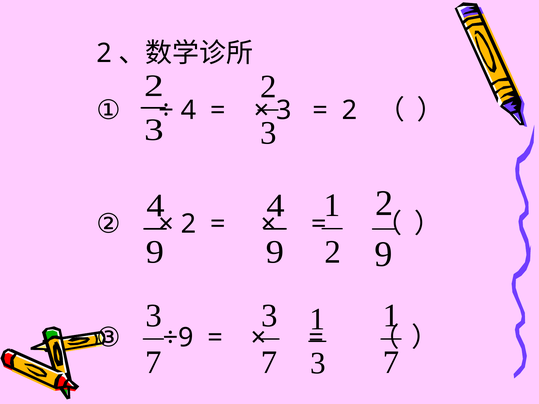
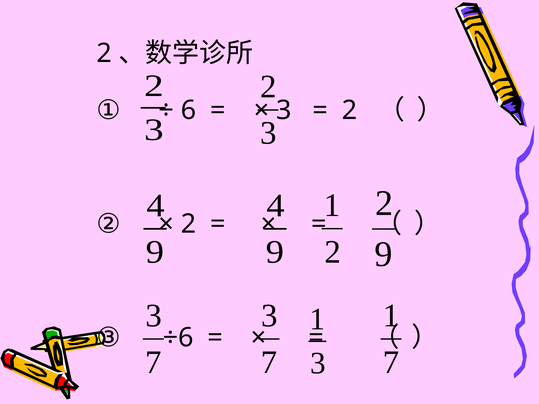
4 at (189, 110): 4 -> 6
÷9: ÷9 -> ÷6
